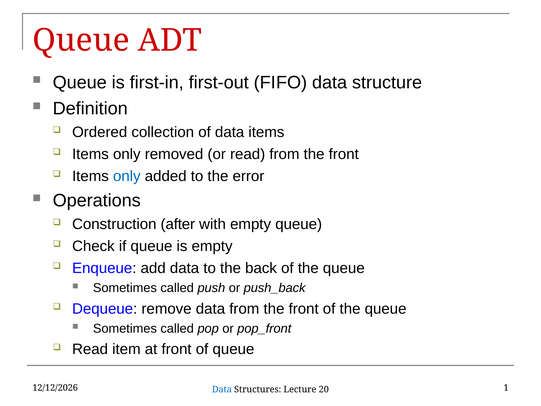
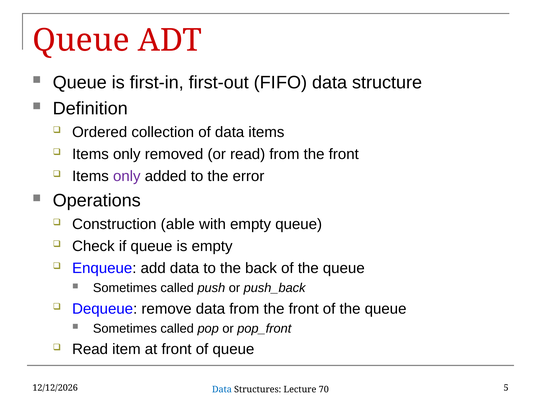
only at (127, 176) colour: blue -> purple
after: after -> able
1: 1 -> 5
20: 20 -> 70
